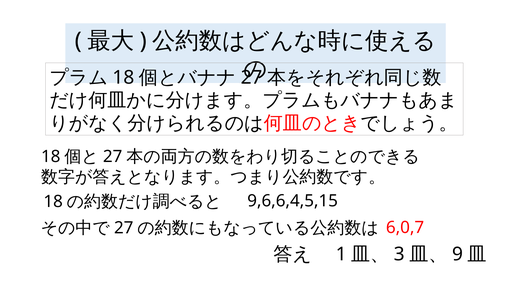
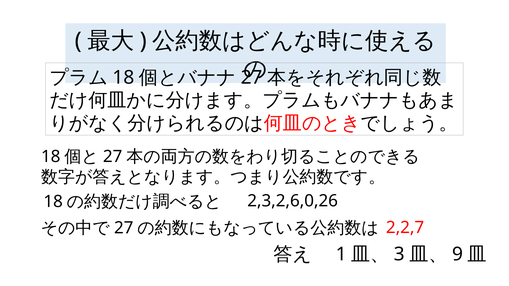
9,6,6,4,5,15: 9,6,6,4,5,15 -> 2,3,2,6,0,26
6,0,7: 6,0,7 -> 2,2,7
